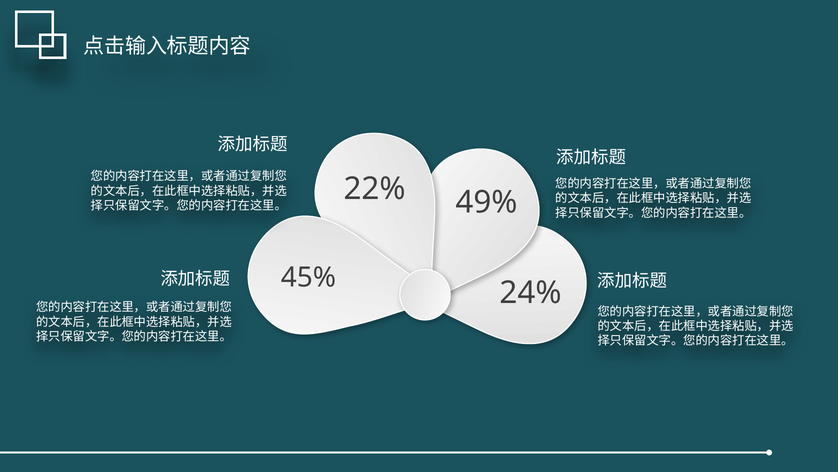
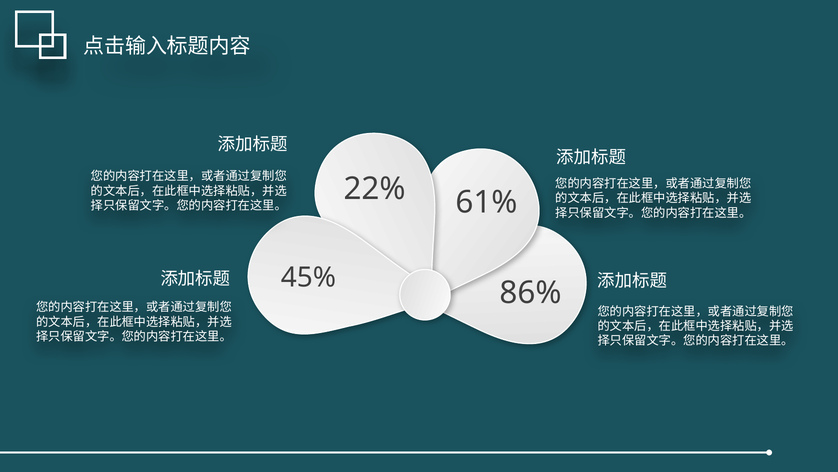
49%: 49% -> 61%
24%: 24% -> 86%
